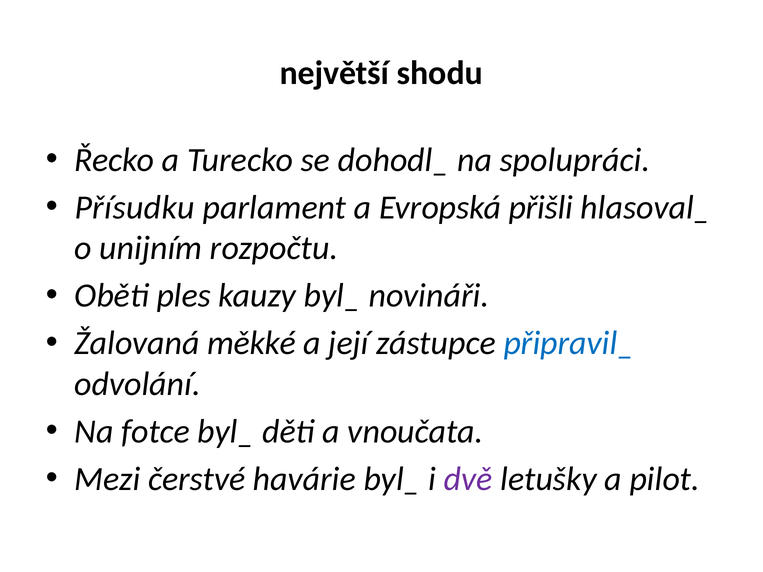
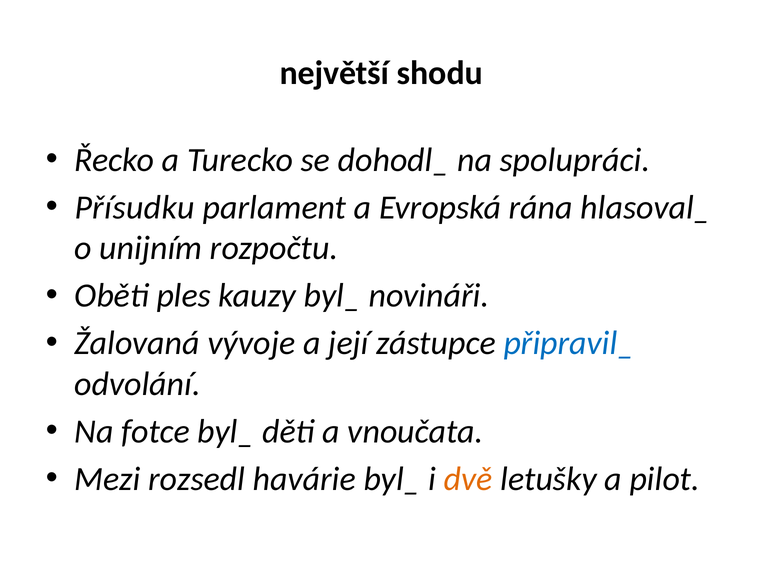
přišli: přišli -> rána
měkké: měkké -> vývoje
čerstvé: čerstvé -> rozsedl
dvě colour: purple -> orange
